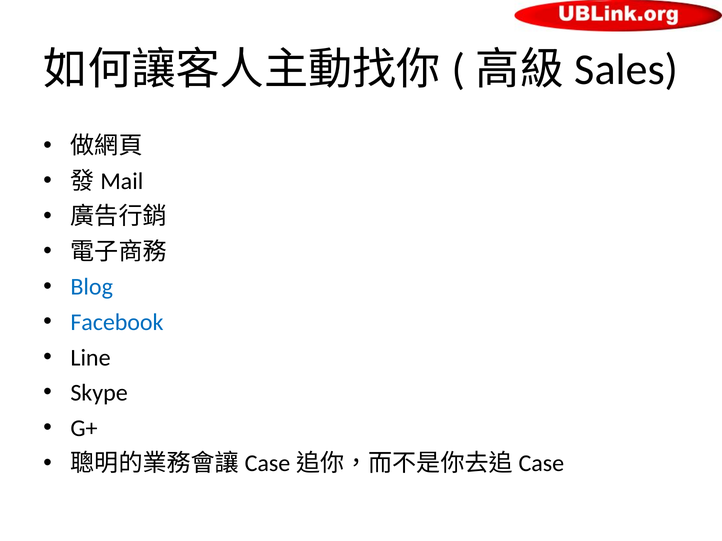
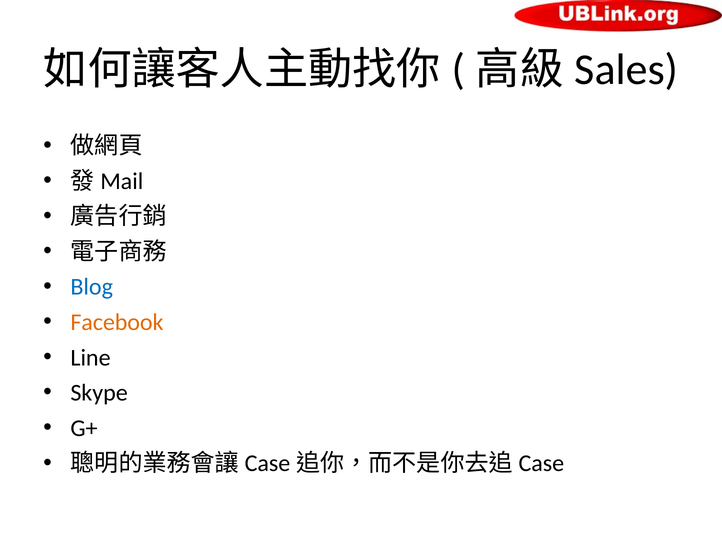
Facebook colour: blue -> orange
